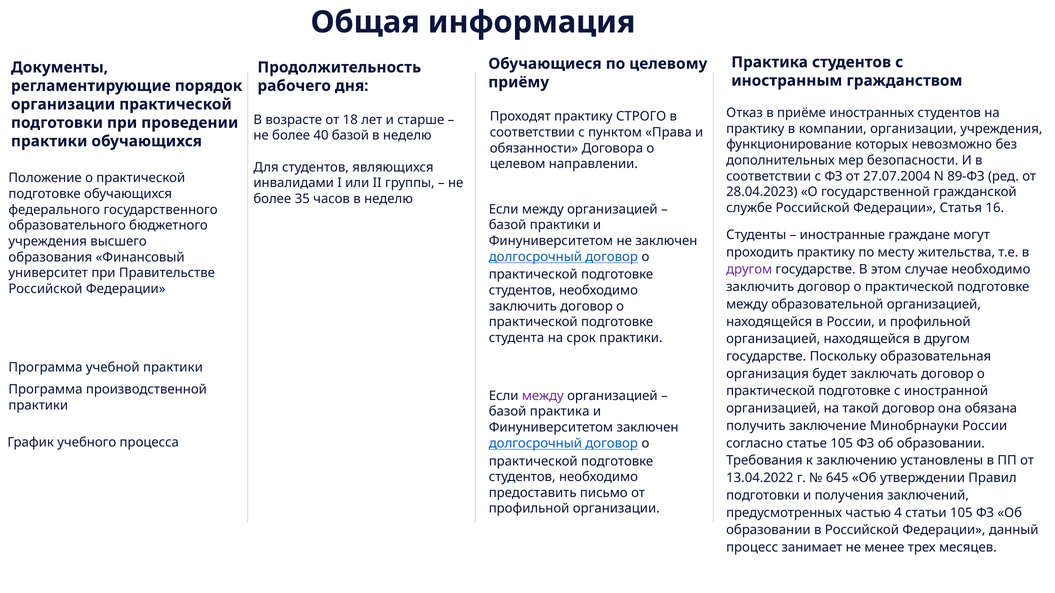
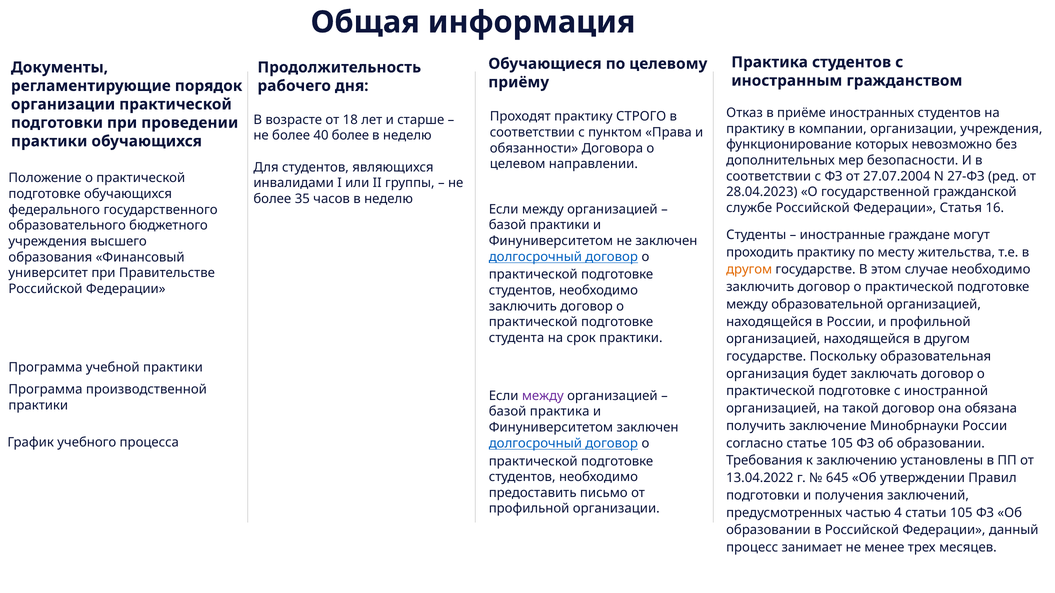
40 базой: базой -> более
89-ФЗ: 89-ФЗ -> 27-ФЗ
другом at (749, 270) colour: purple -> orange
